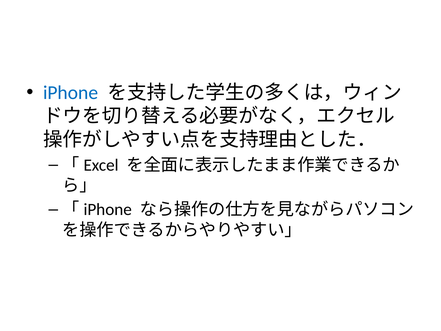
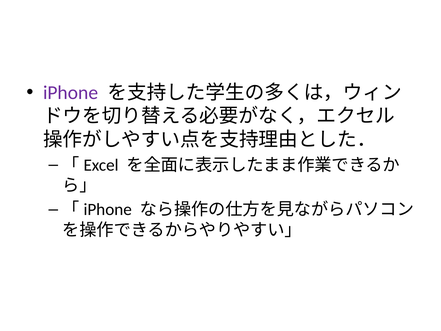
iPhone colour: blue -> purple
